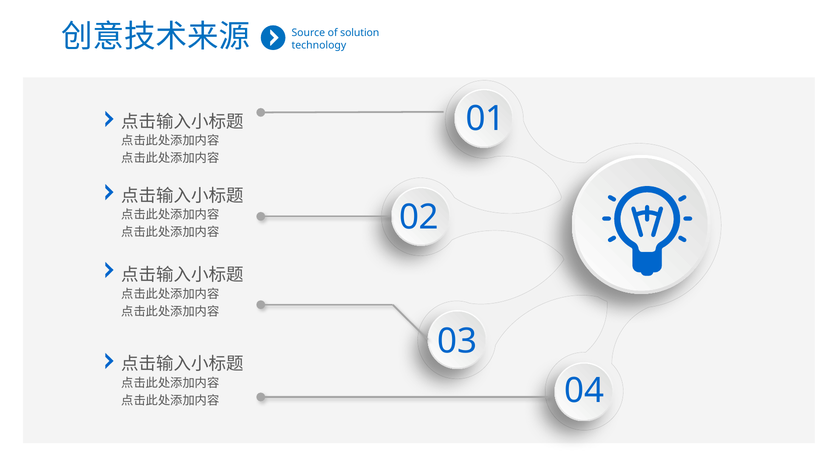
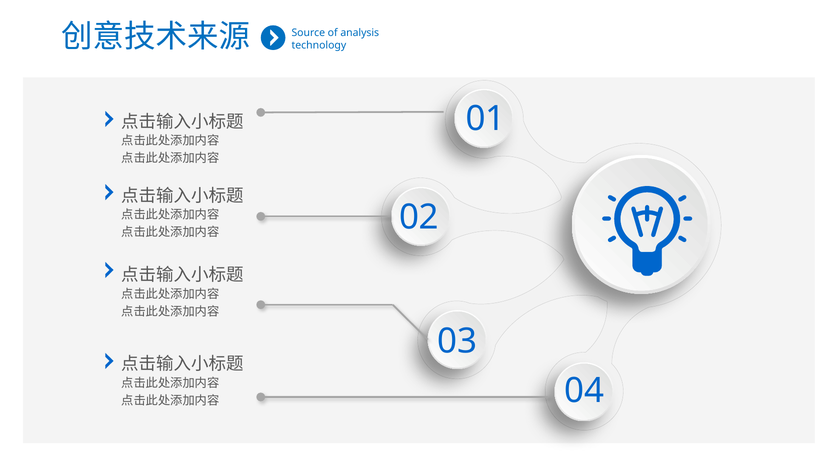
solution: solution -> analysis
